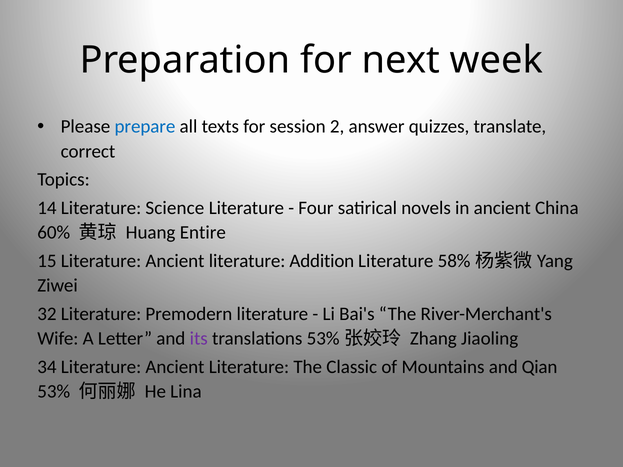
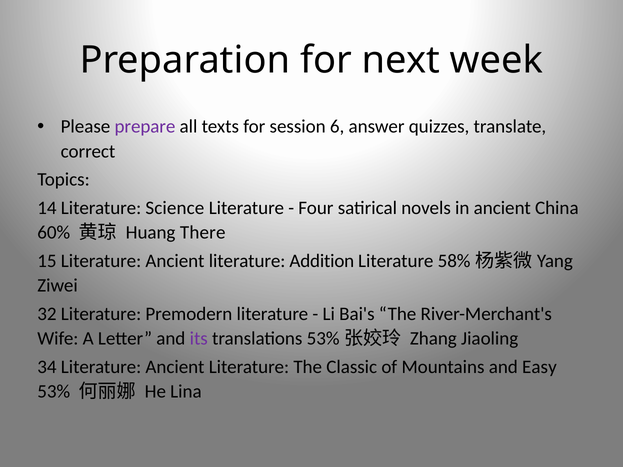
prepare colour: blue -> purple
2: 2 -> 6
Entire: Entire -> There
Qian: Qian -> Easy
